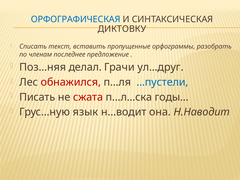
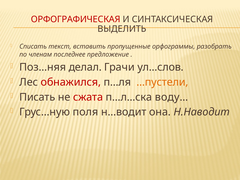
ОРФОГРАФИЧЕСКАЯ colour: blue -> red
ДИКТОВКУ: ДИКТОВКУ -> ВЫДЕЛИТЬ
ул…друг: ул…друг -> ул…слов
…пустели colour: blue -> orange
годы…: годы… -> воду…
язык: язык -> поля
